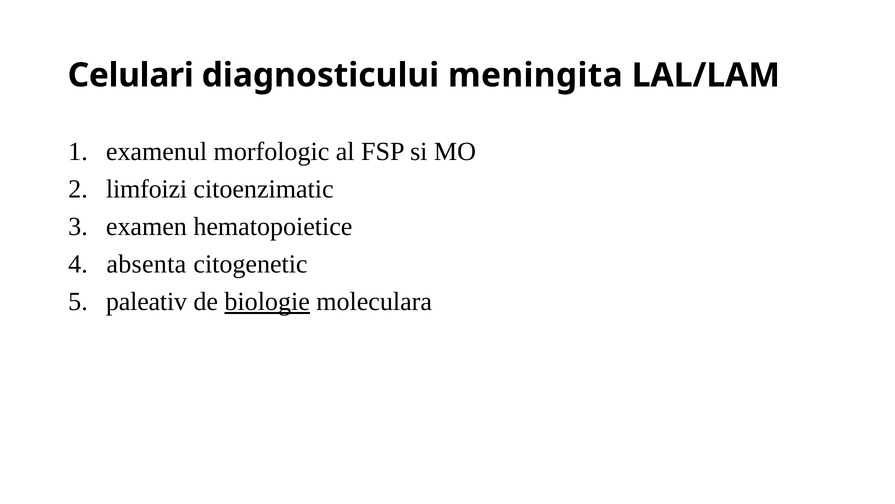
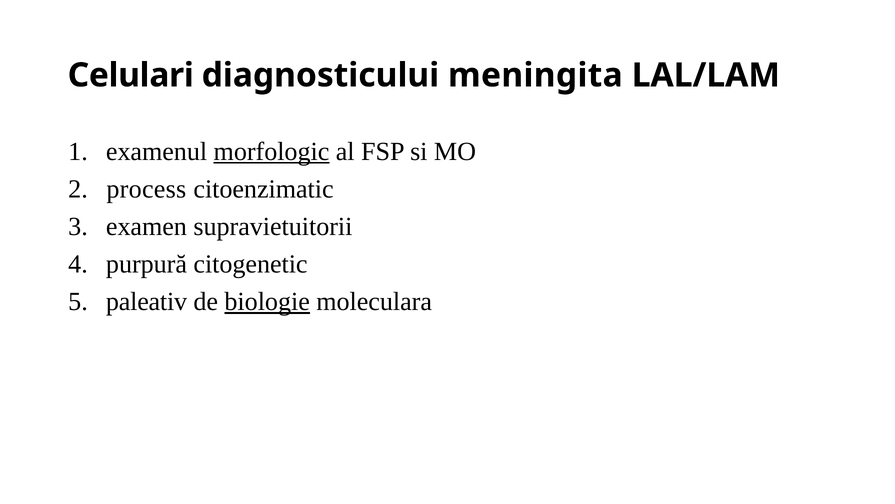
morfologic underline: none -> present
limfoizi: limfoizi -> process
hematopoietice: hematopoietice -> supravietuitorii
absenta: absenta -> purpură
